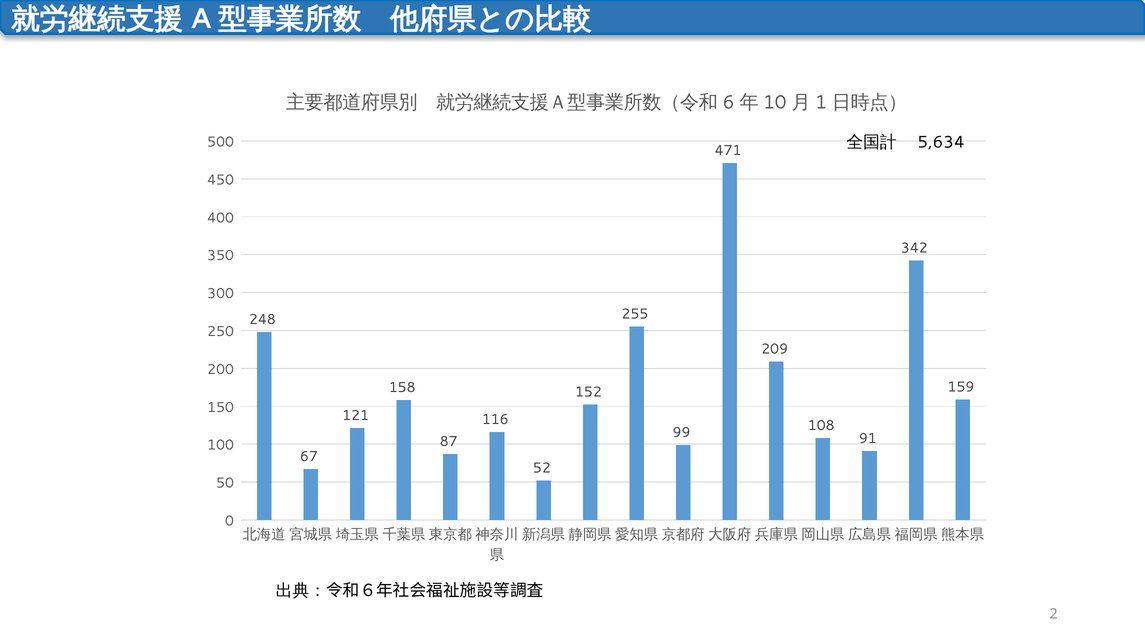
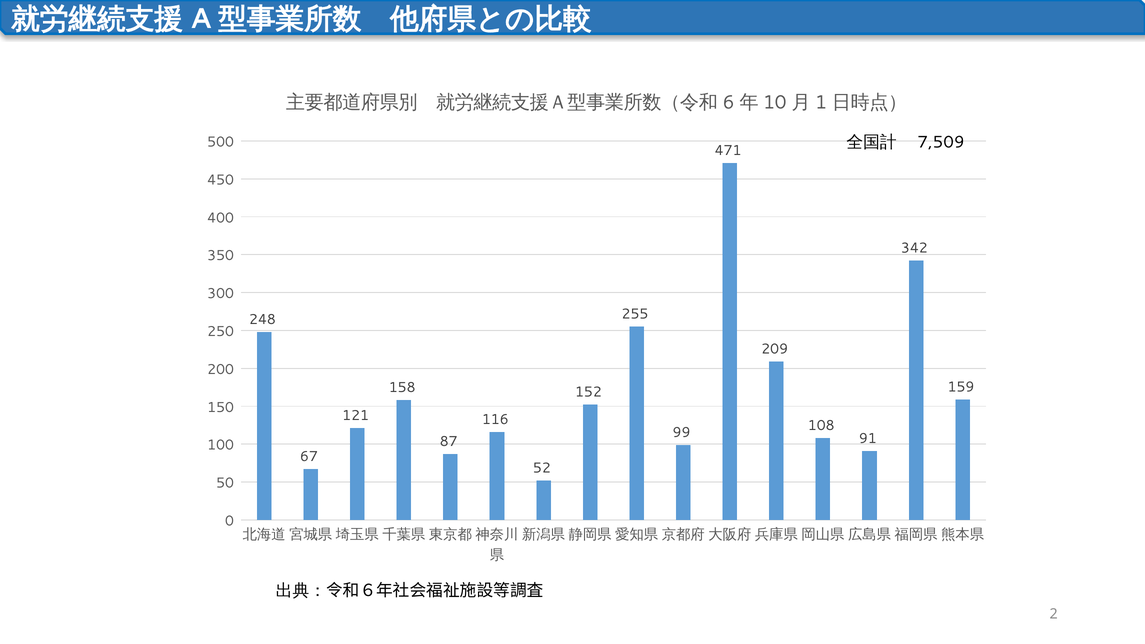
5,634: 5,634 -> 7,509
